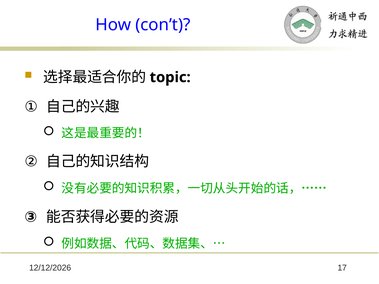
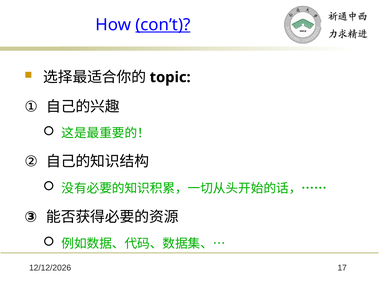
con’t underline: none -> present
